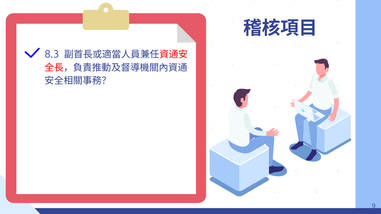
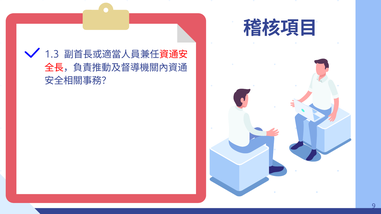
8.3: 8.3 -> 1.3
